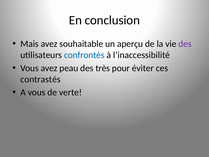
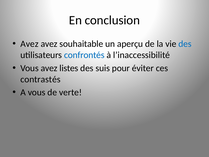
Mais at (30, 44): Mais -> Avez
des at (185, 44) colour: purple -> blue
peau: peau -> listes
très: très -> suis
